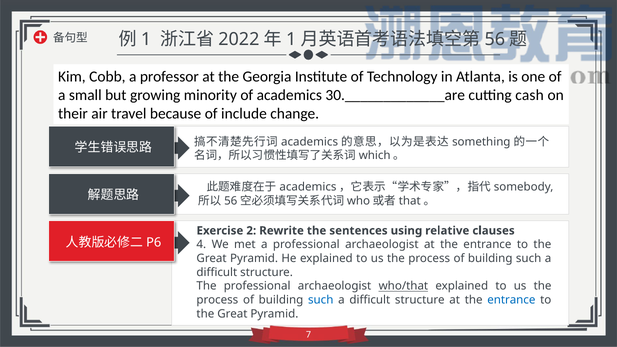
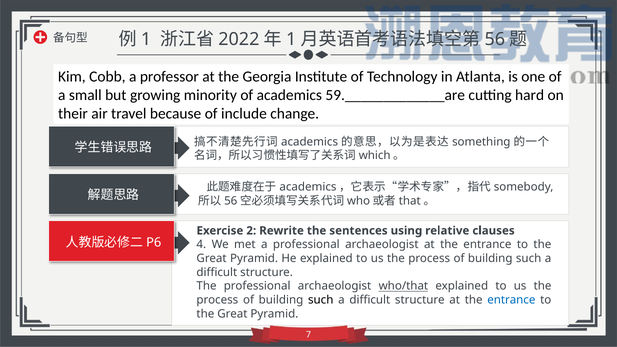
30._____________are: 30._____________are -> 59._____________are
cash: cash -> hard
such at (321, 300) colour: blue -> black
